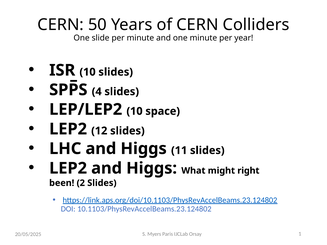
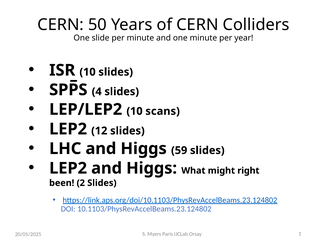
space: space -> scans
11: 11 -> 59
